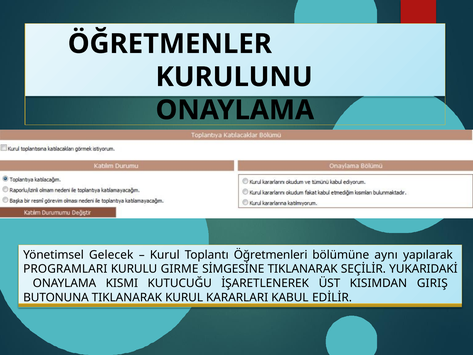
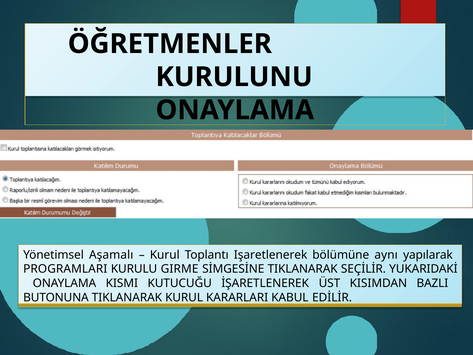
Gelecek: Gelecek -> Aşamalı
Öğretmenleri: Öğretmenleri -> Işaretlenerek
GIRIŞ: GIRIŞ -> BAZLI
